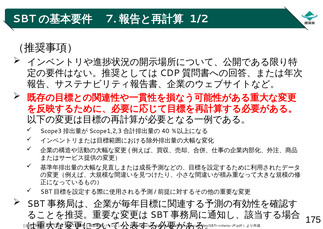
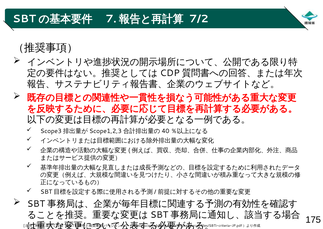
1/2: 1/2 -> 7/2
